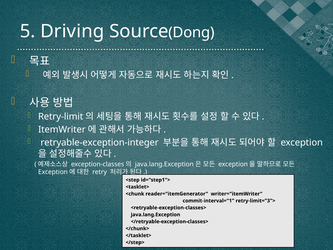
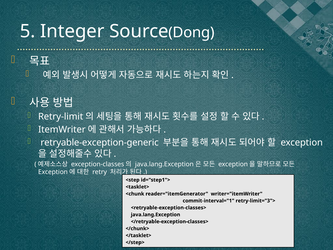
Driving: Driving -> Integer
retryable-exception-integer: retryable-exception-integer -> retryable-exception-generic
